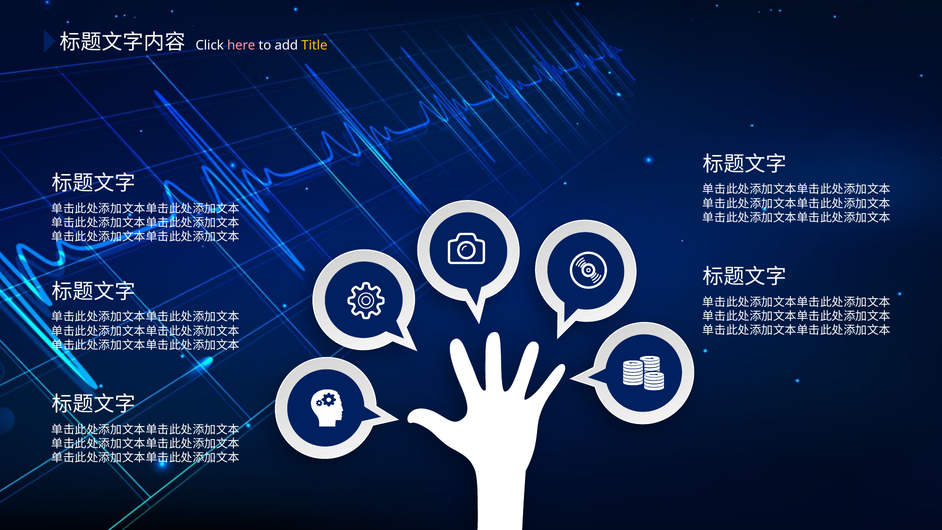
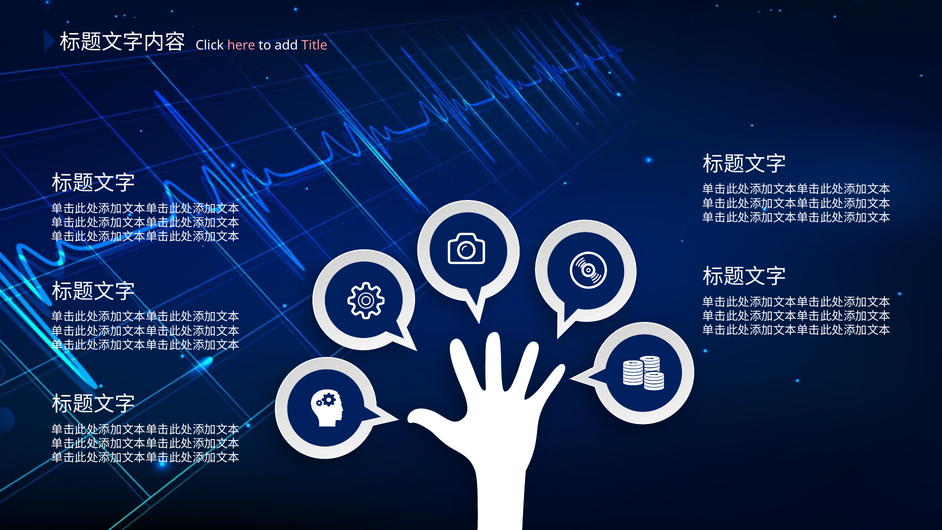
Title colour: yellow -> pink
